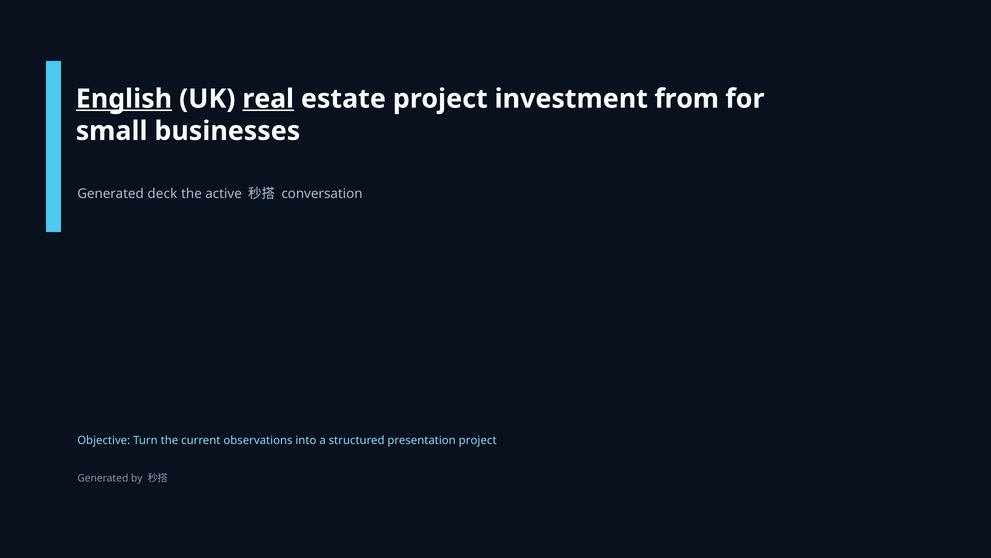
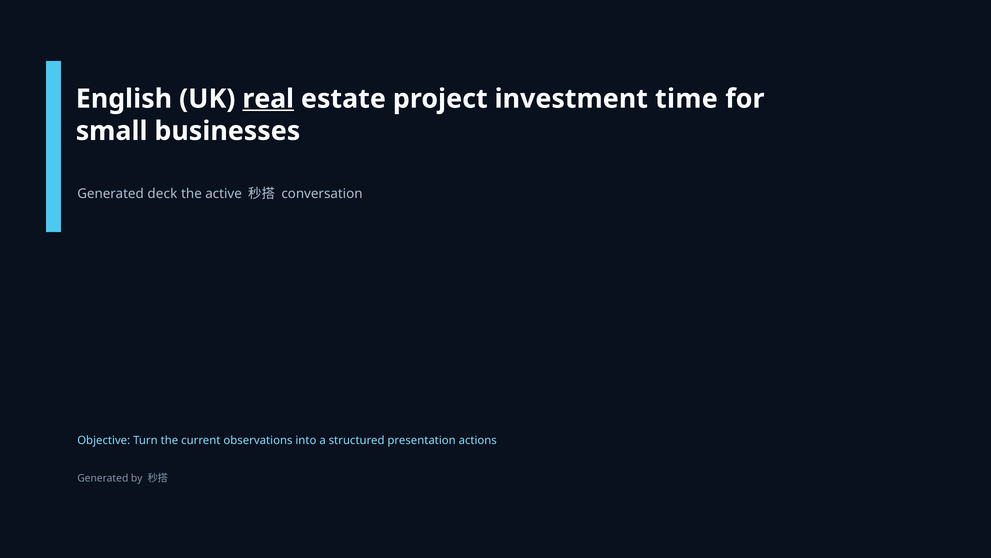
English underline: present -> none
from: from -> time
presentation project: project -> actions
